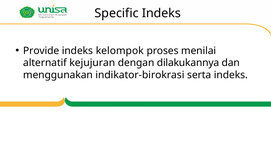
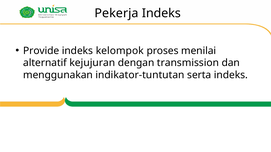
Specific: Specific -> Pekerja
dilakukannya: dilakukannya -> transmission
indikator-birokrasi: indikator-birokrasi -> indikator-tuntutan
